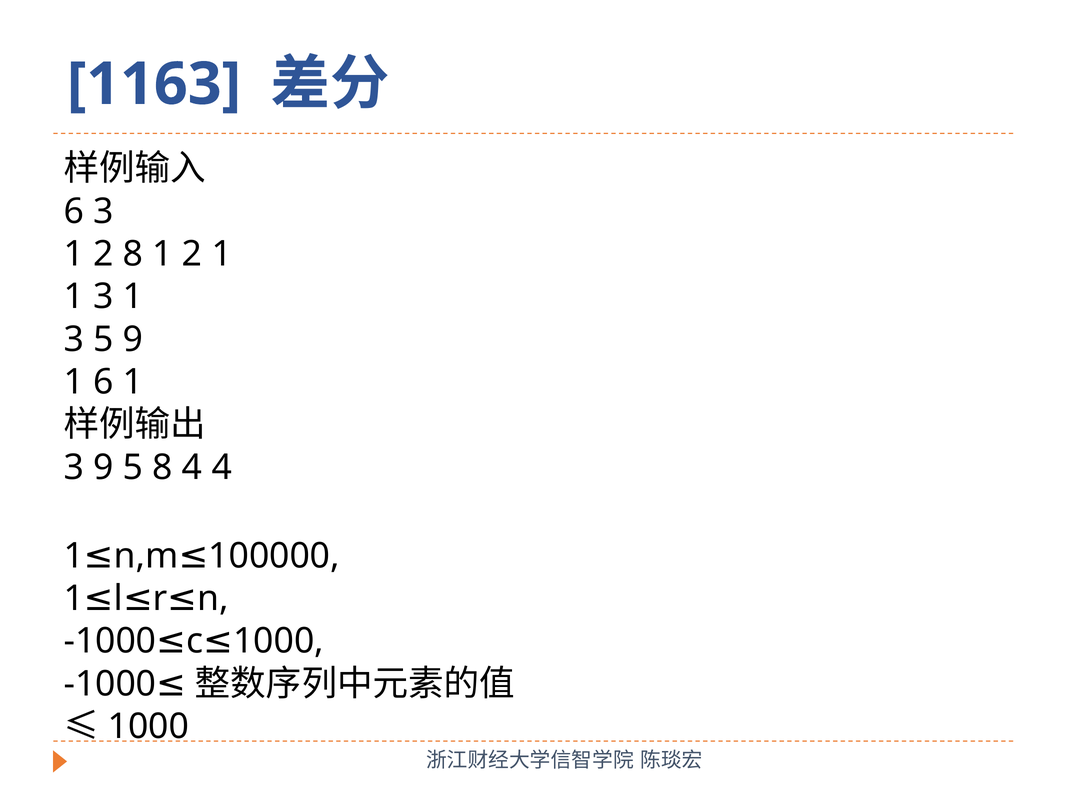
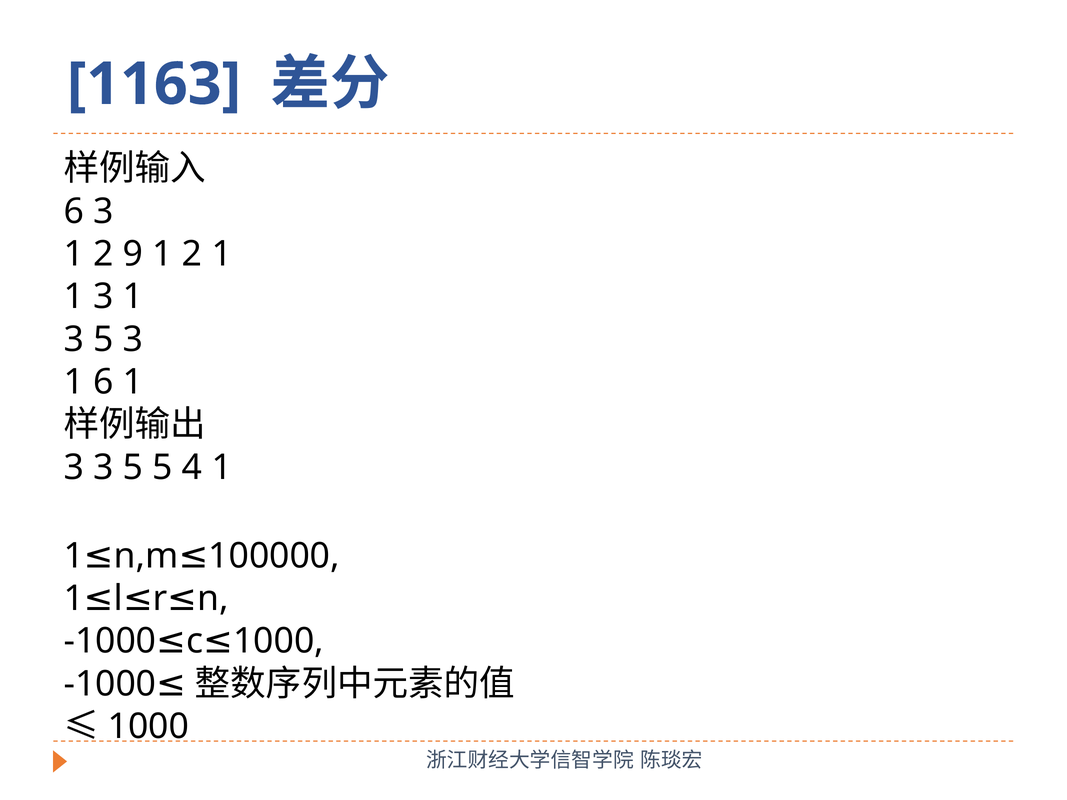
2 8: 8 -> 9
5 9: 9 -> 3
3 9: 9 -> 3
5 8: 8 -> 5
4 4: 4 -> 1
